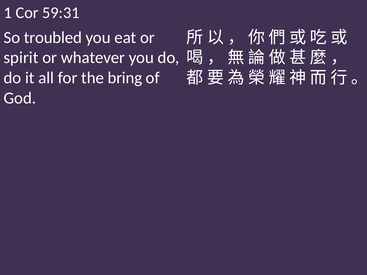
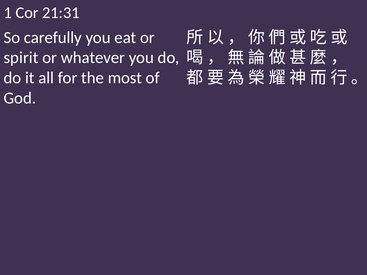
59:31: 59:31 -> 21:31
troubled: troubled -> carefully
bring: bring -> most
